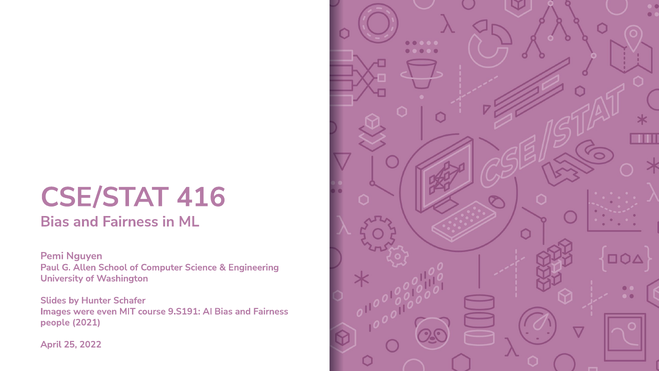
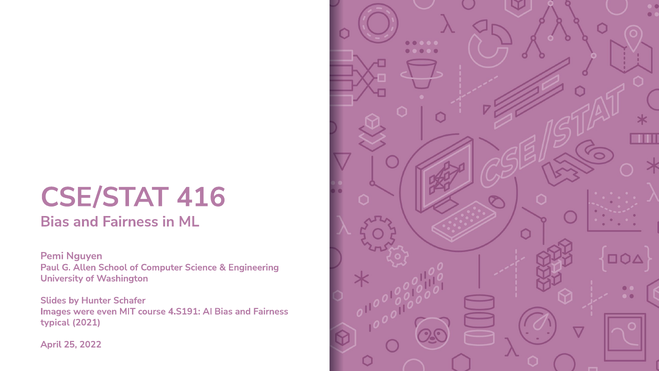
9.S191: 9.S191 -> 4.S191
people: people -> typical
